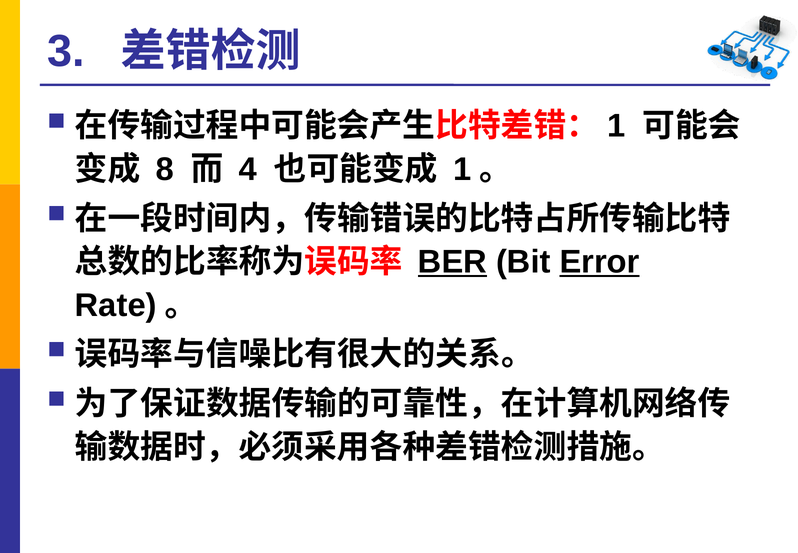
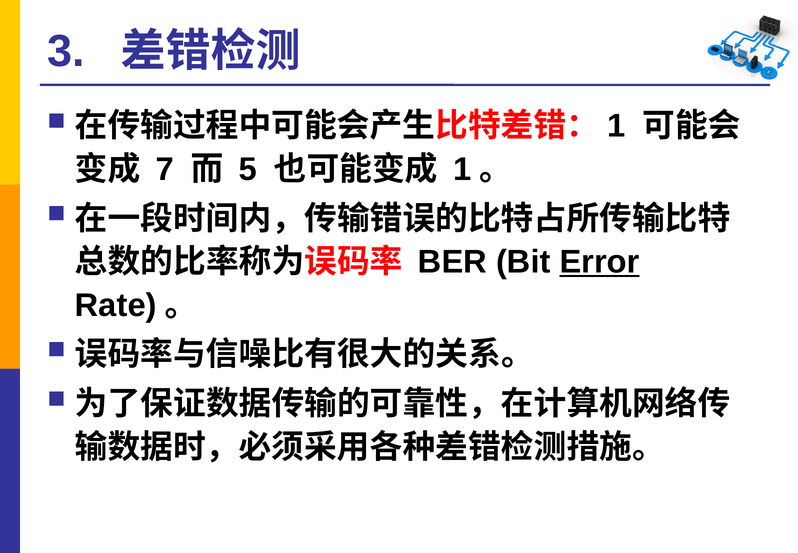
8: 8 -> 7
4: 4 -> 5
BER underline: present -> none
